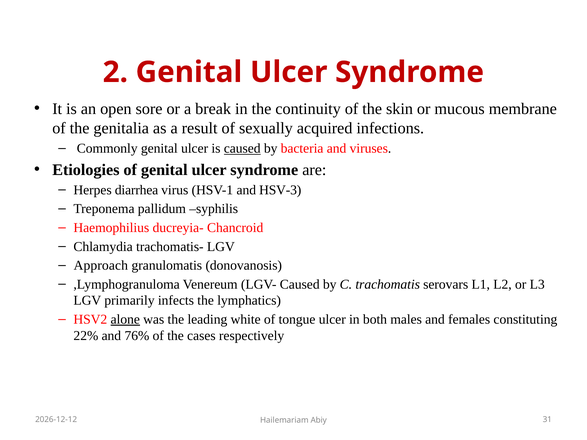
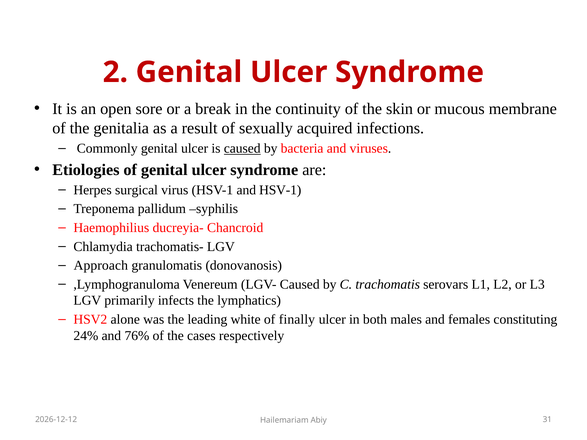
diarrhea: diarrhea -> surgical
and HSV-3: HSV-3 -> HSV-1
alone underline: present -> none
tongue: tongue -> finally
22%: 22% -> 24%
